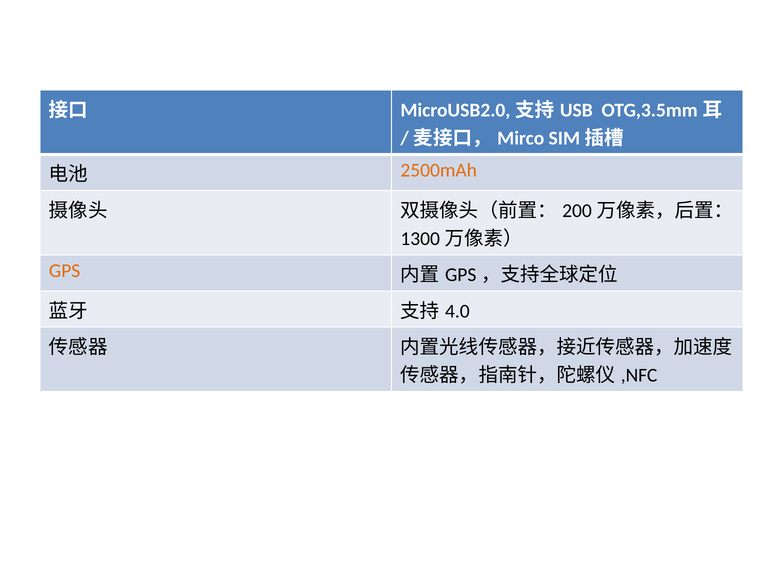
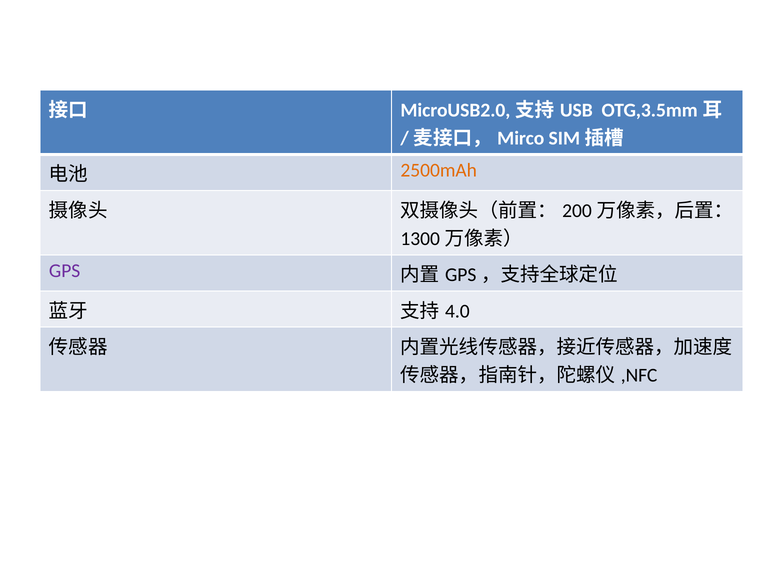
GPS colour: orange -> purple
